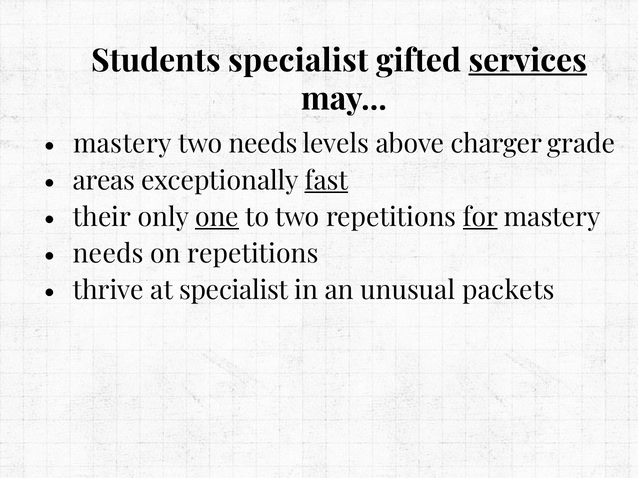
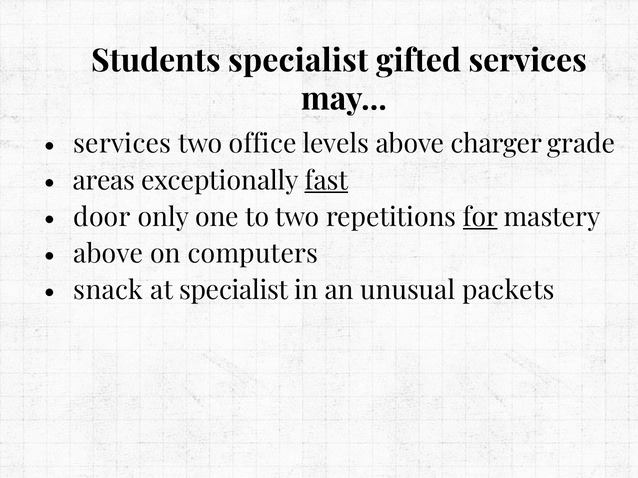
services at (528, 61) underline: present -> none
mastery at (122, 144): mastery -> services
two needs: needs -> office
their: their -> door
one underline: present -> none
needs at (108, 254): needs -> above
on repetitions: repetitions -> computers
thrive: thrive -> snack
